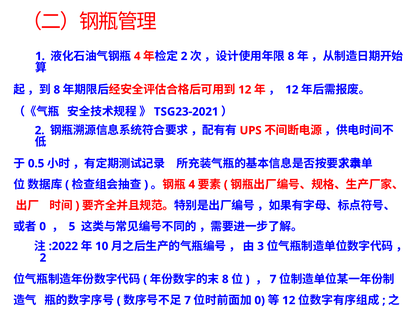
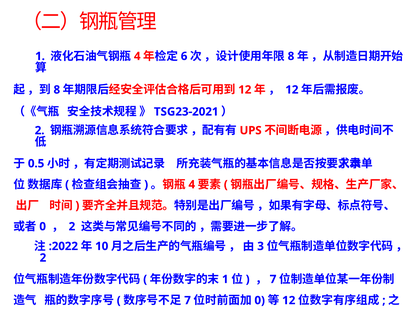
2 at (184, 56): 2 -> 6
5 at (72, 226): 5 -> 2
8 at (225, 279): 8 -> 1
